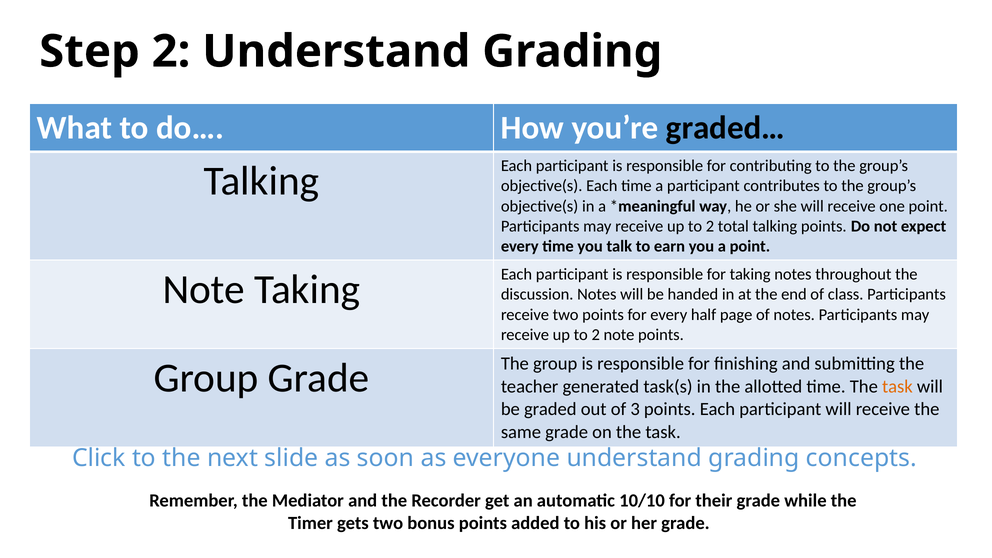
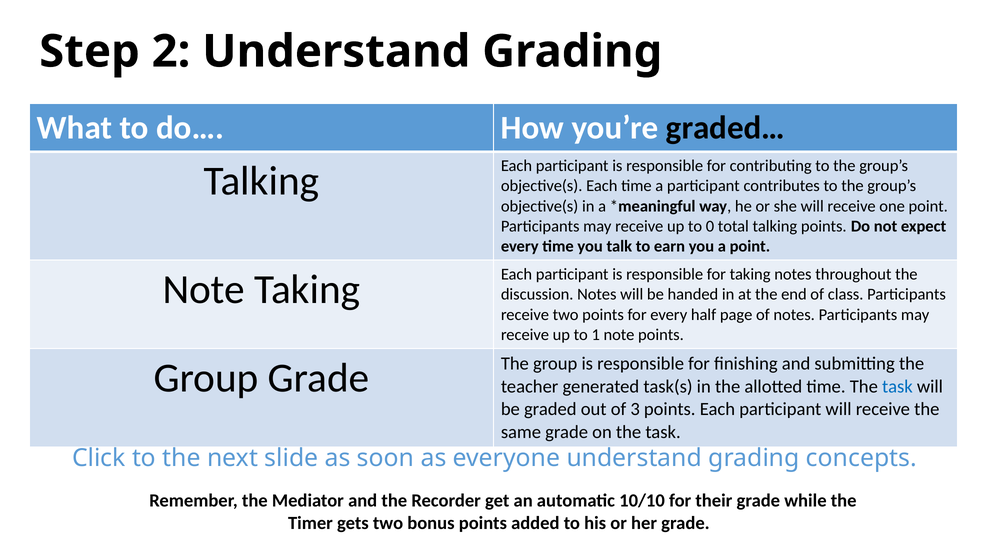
2 at (710, 226): 2 -> 0
2 at (596, 335): 2 -> 1
task at (897, 386) colour: orange -> blue
